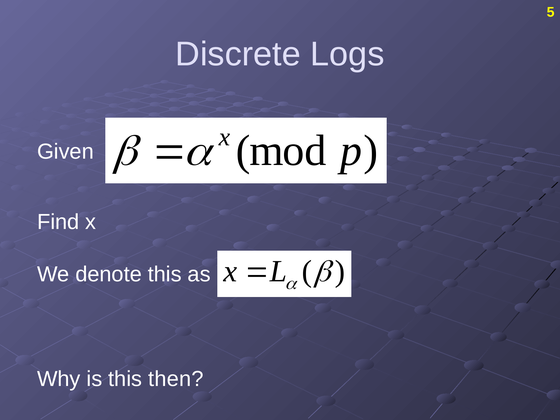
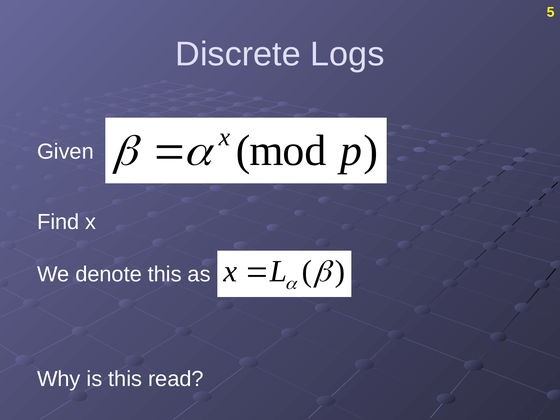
then: then -> read
